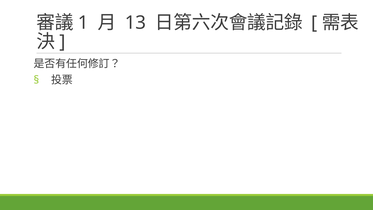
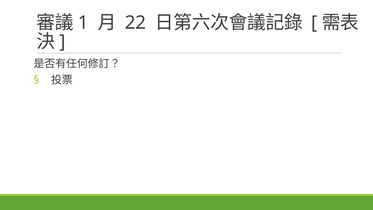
13: 13 -> 22
